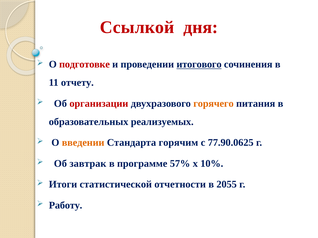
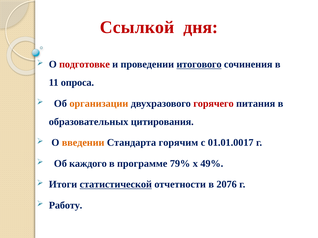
отчету: отчету -> опроса
организации colour: red -> orange
горячего colour: orange -> red
реализуемых: реализуемых -> цитирования
77.90.0625: 77.90.0625 -> 01.01.0017
завтрак: завтрак -> каждого
57%: 57% -> 79%
10%: 10% -> 49%
статистической underline: none -> present
2055: 2055 -> 2076
